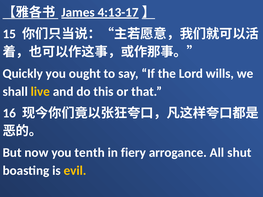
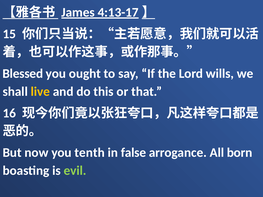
Quickly: Quickly -> Blessed
fiery: fiery -> false
shut: shut -> born
evil colour: yellow -> light green
